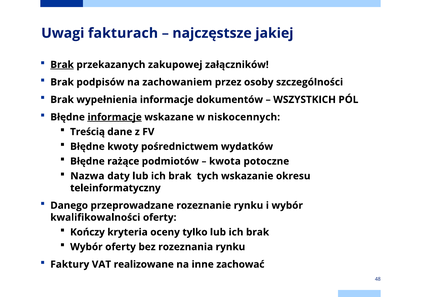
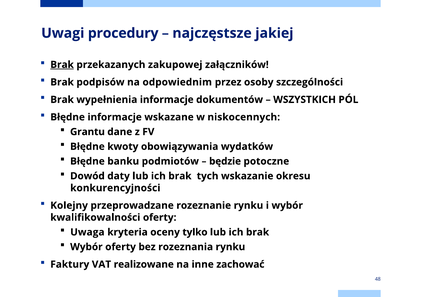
fakturach: fakturach -> procedury
zachowaniem: zachowaniem -> odpowiednim
informacje at (115, 117) underline: present -> none
Treścią: Treścią -> Grantu
pośrednictwem: pośrednictwem -> obowiązywania
rażące: rażące -> banku
kwota: kwota -> będzie
Nazwa: Nazwa -> Dowód
teleinformatyczny: teleinformatyczny -> konkurencyjności
Danego: Danego -> Kolejny
Kończy: Kończy -> Uwaga
